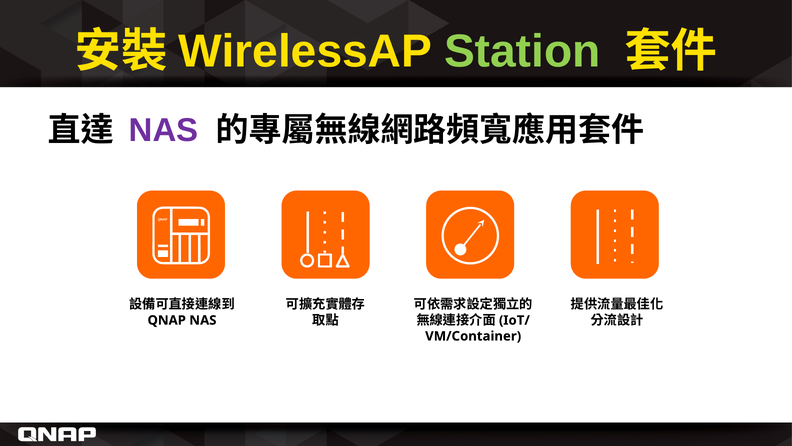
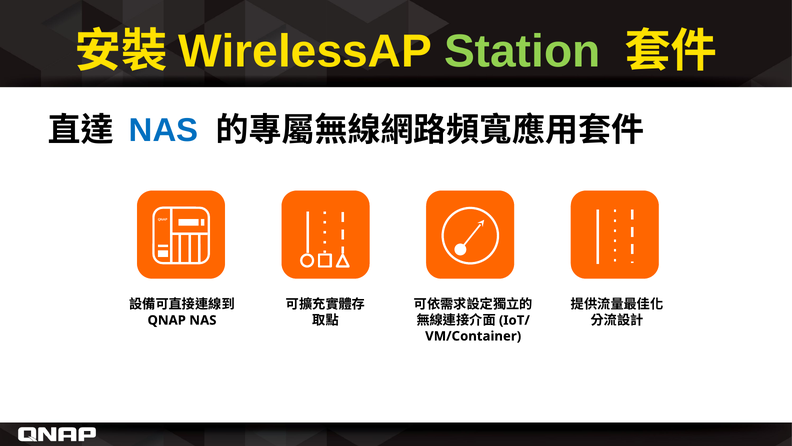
NAS at (164, 130) colour: purple -> blue
